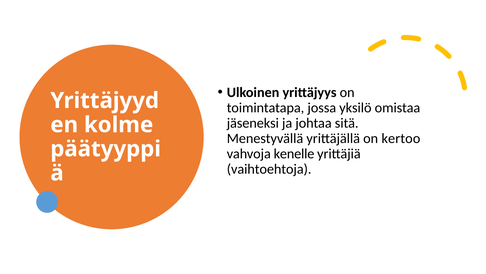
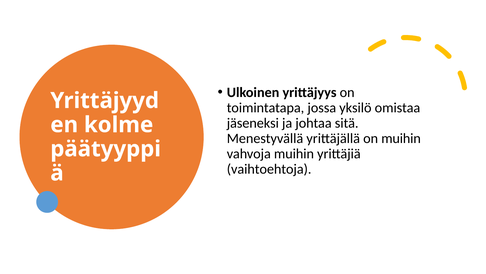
on kertoo: kertoo -> muihin
vahvoja kenelle: kenelle -> muihin
